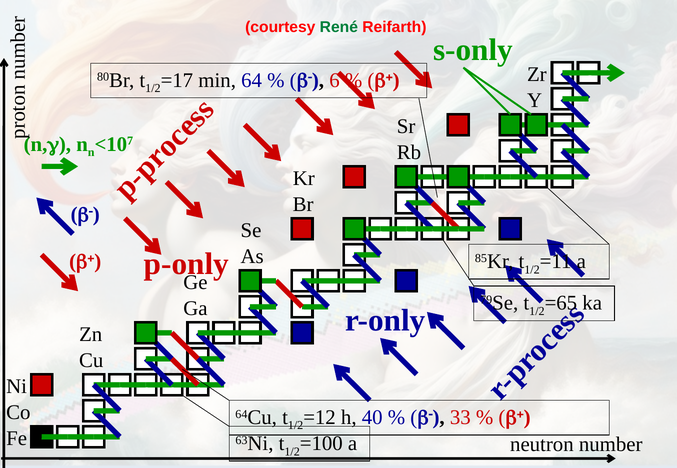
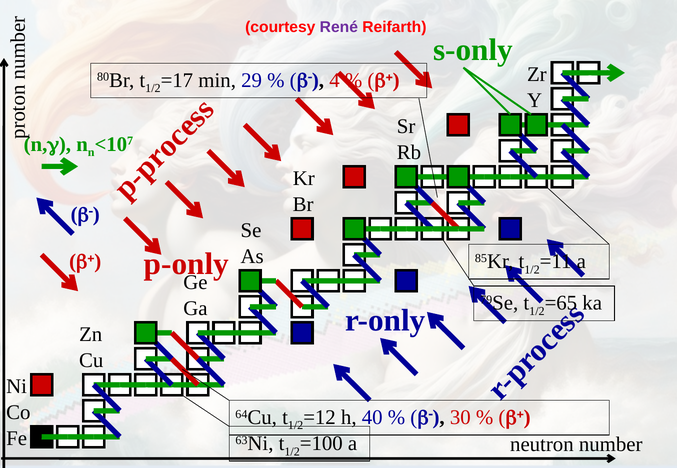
René colour: green -> purple
64: 64 -> 29
6: 6 -> 4
33: 33 -> 30
